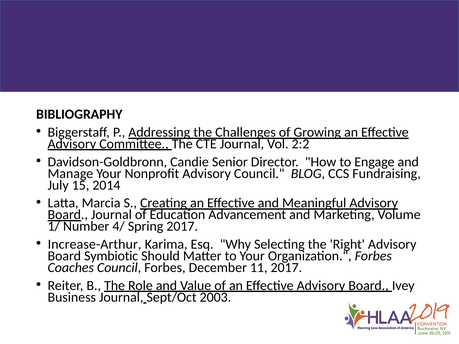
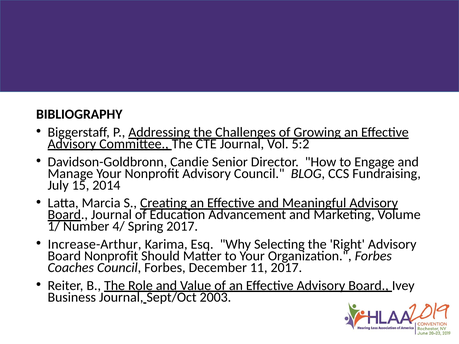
2:2: 2:2 -> 5:2
Board Symbiotic: Symbiotic -> Nonprofit
